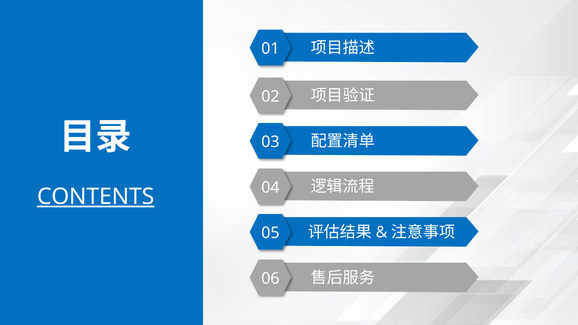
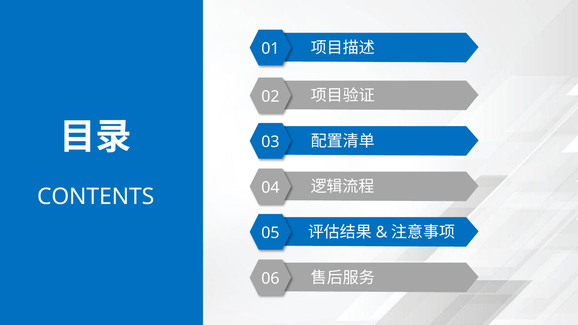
CONTENTS underline: present -> none
